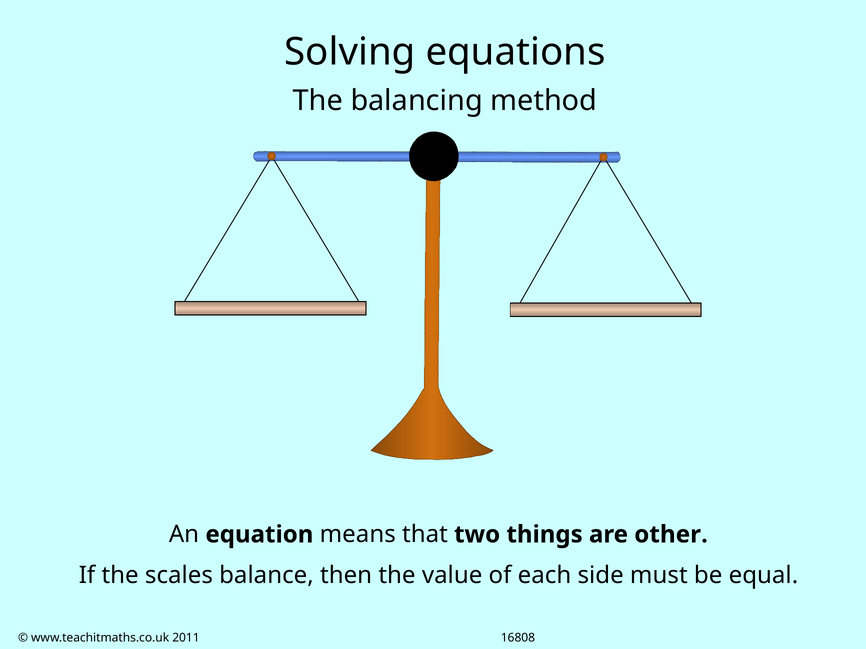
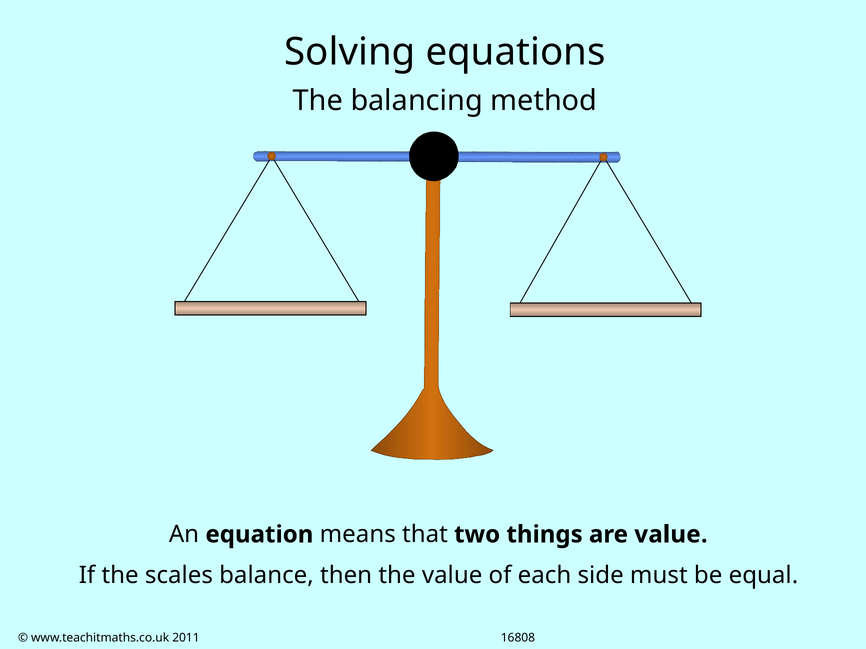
are other: other -> value
